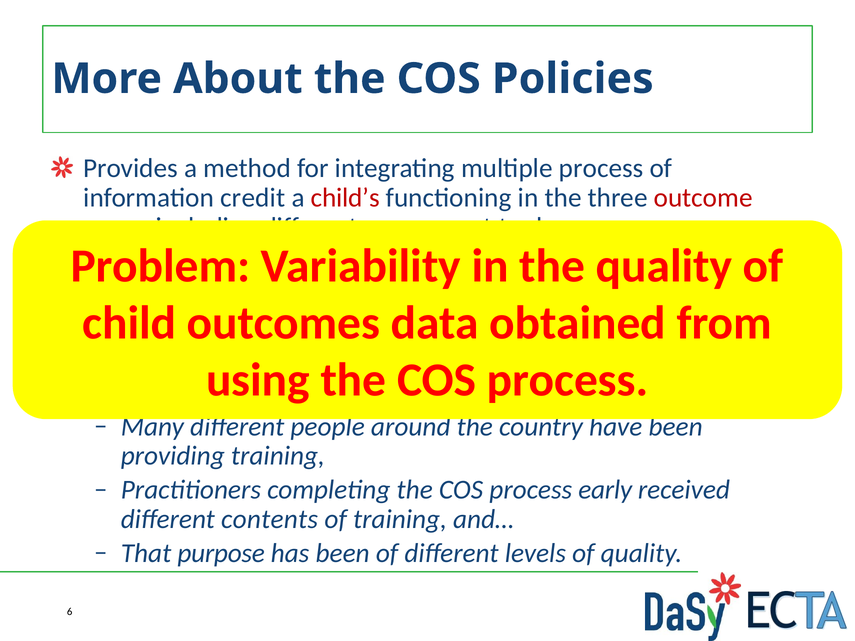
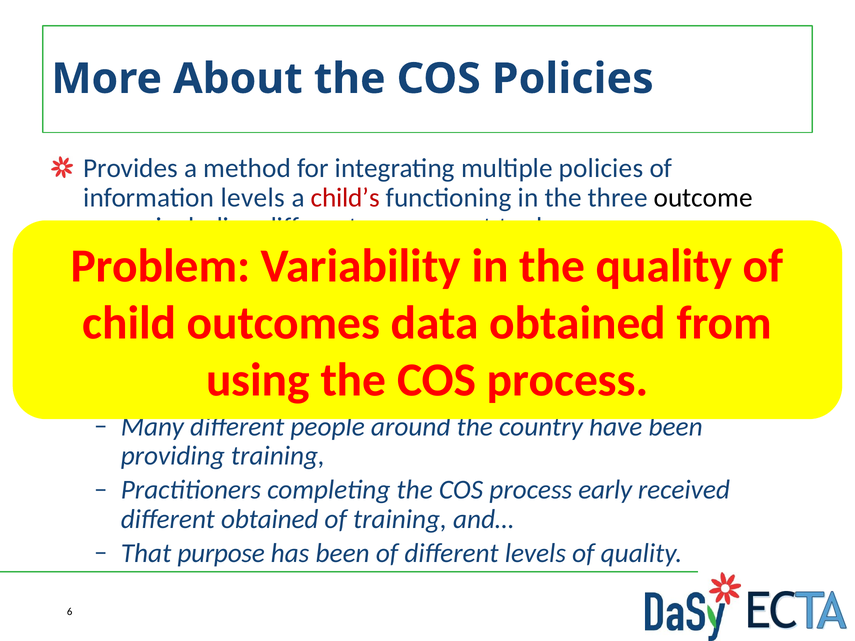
multiple process: process -> policies
information credit: credit -> levels
outcome colour: red -> black
different contents: contents -> obtained
